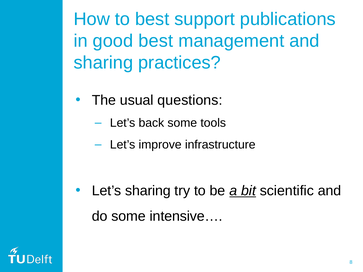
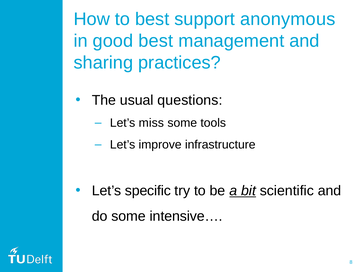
publications: publications -> anonymous
back: back -> miss
Let’s sharing: sharing -> specific
